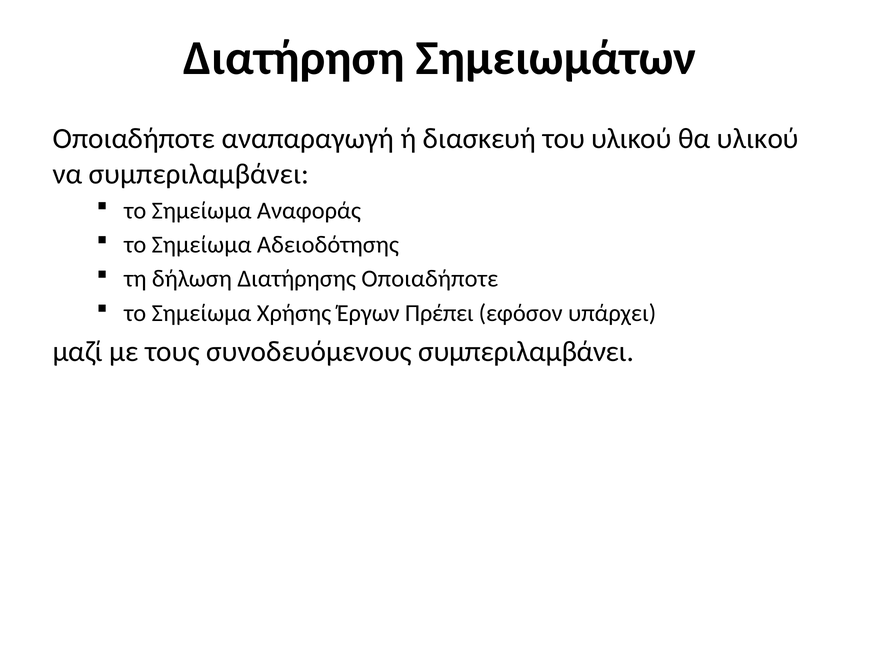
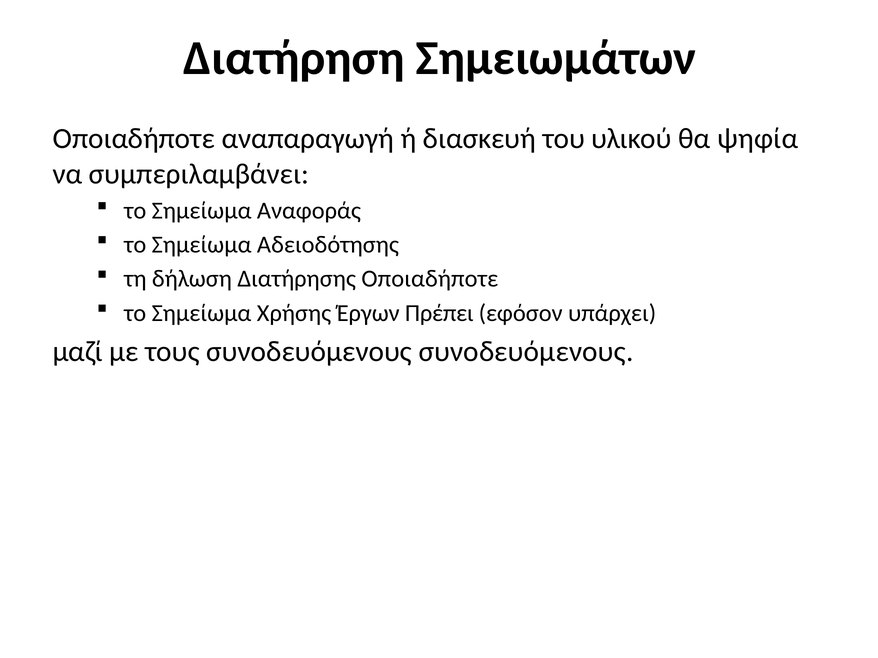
θα υλικού: υλικού -> ψηφία
συνοδευόμενους συμπεριλαμβάνει: συμπεριλαμβάνει -> συνοδευόμενους
